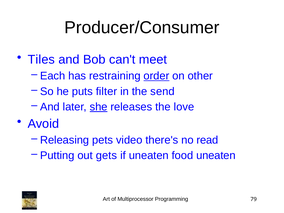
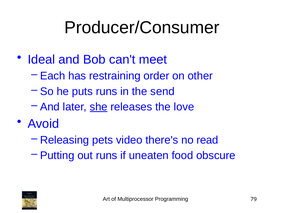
Tiles: Tiles -> Ideal
order underline: present -> none
puts filter: filter -> runs
out gets: gets -> runs
food uneaten: uneaten -> obscure
